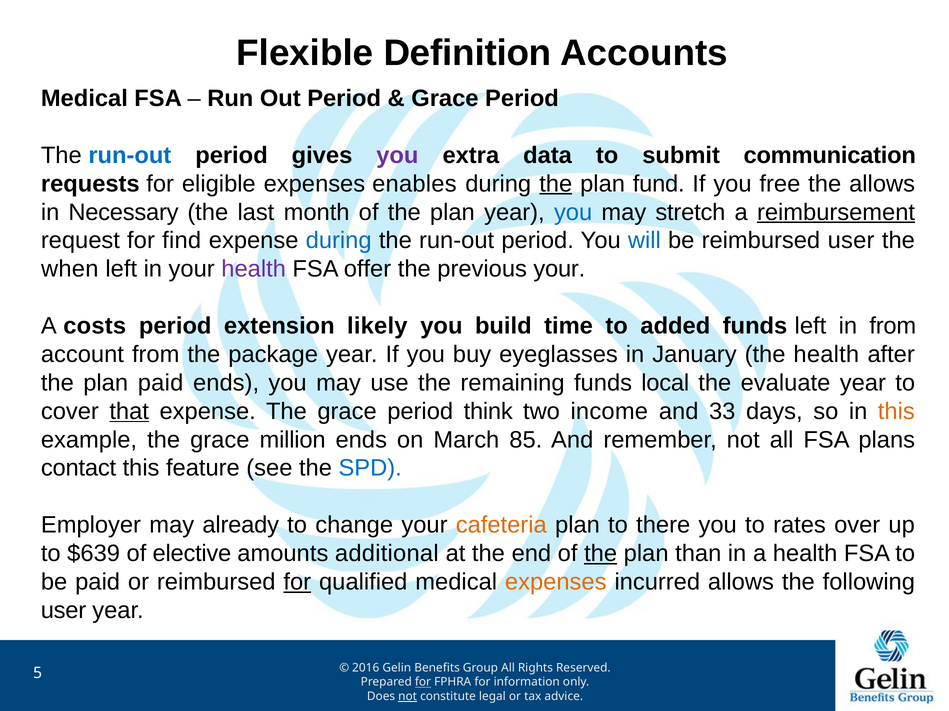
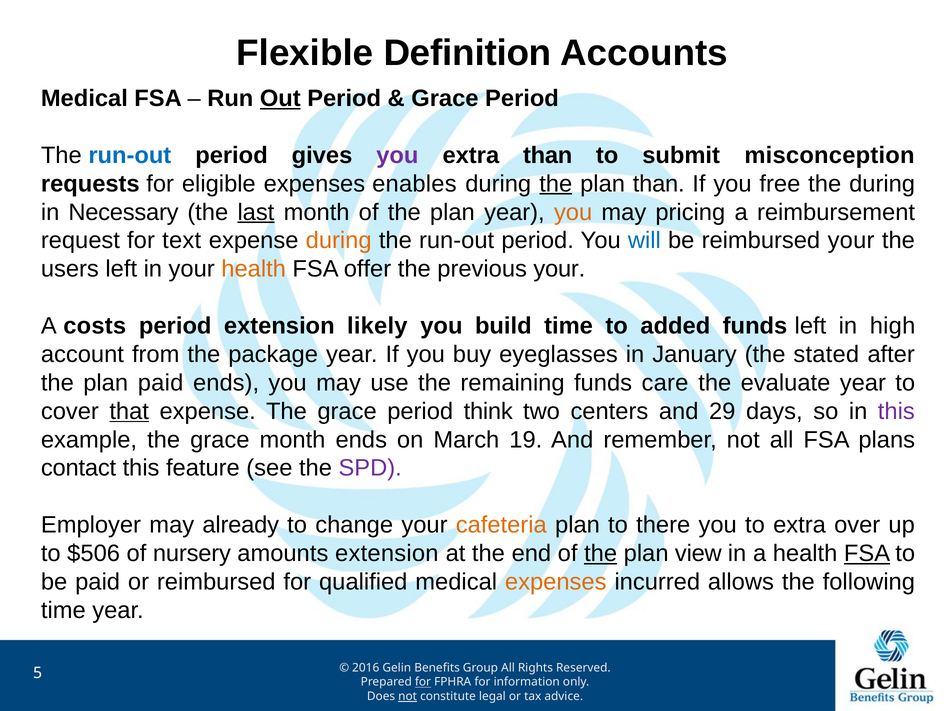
Out underline: none -> present
extra data: data -> than
communication: communication -> misconception
plan fund: fund -> than
the allows: allows -> during
last underline: none -> present
you at (573, 212) colour: blue -> orange
stretch: stretch -> pricing
reimbursement underline: present -> none
find: find -> text
during at (339, 241) colour: blue -> orange
reimbursed user: user -> your
when: when -> users
health at (254, 269) colour: purple -> orange
in from: from -> high
the health: health -> stated
local: local -> care
income: income -> centers
33: 33 -> 29
this at (896, 412) colour: orange -> purple
grace million: million -> month
85: 85 -> 19
SPD colour: blue -> purple
to rates: rates -> extra
$639: $639 -> $506
elective: elective -> nursery
amounts additional: additional -> extension
than: than -> view
FSA at (867, 554) underline: none -> present
for at (297, 583) underline: present -> none
user at (63, 611): user -> time
